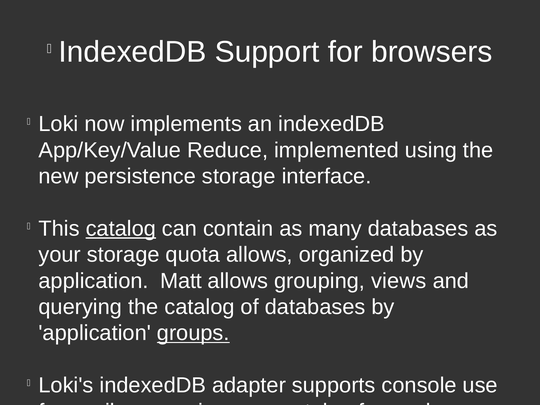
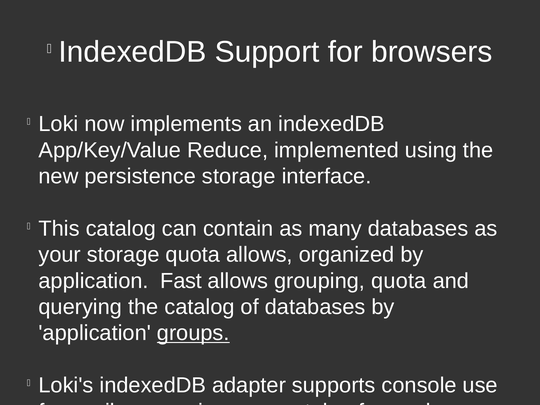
catalog at (121, 229) underline: present -> none
Matt: Matt -> Fast
grouping views: views -> quota
